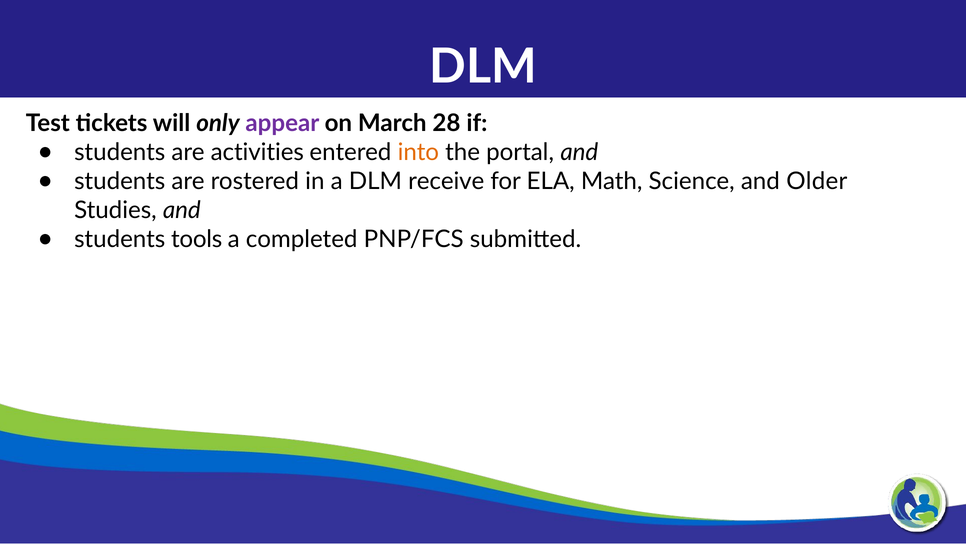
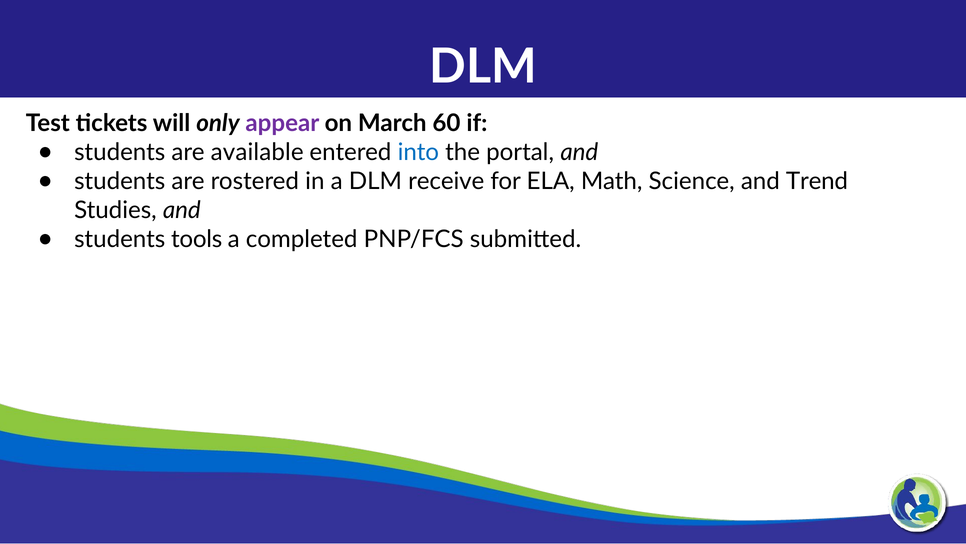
28: 28 -> 60
activities: activities -> available
into colour: orange -> blue
Older: Older -> Trend
